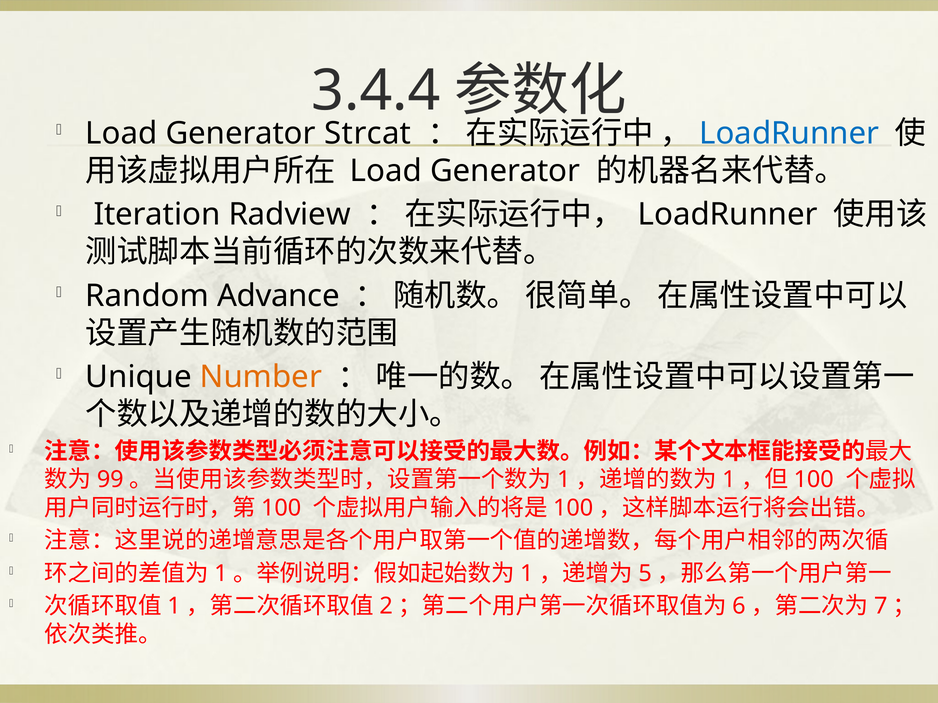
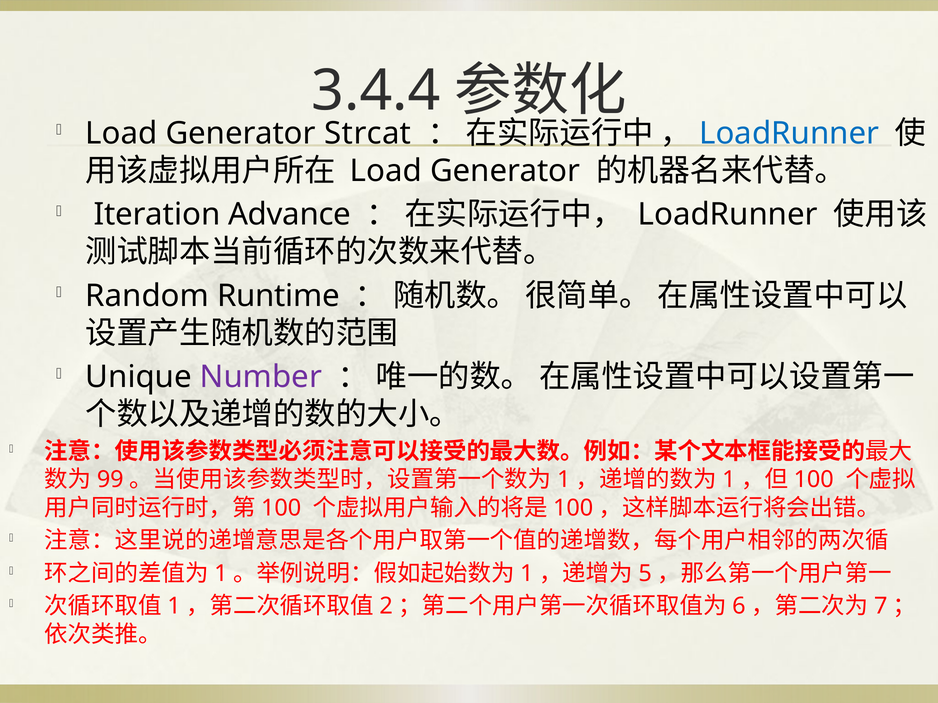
Radview: Radview -> Advance
Advance: Advance -> Runtime
Number colour: orange -> purple
